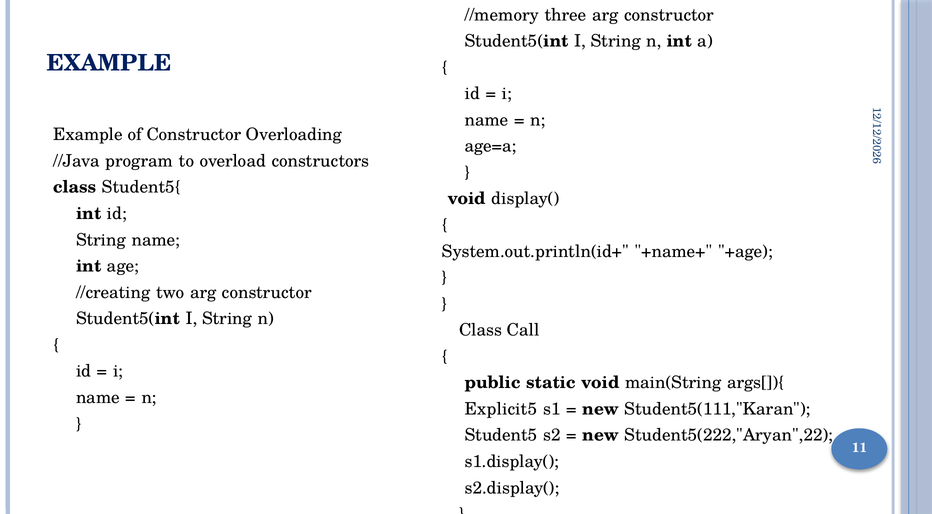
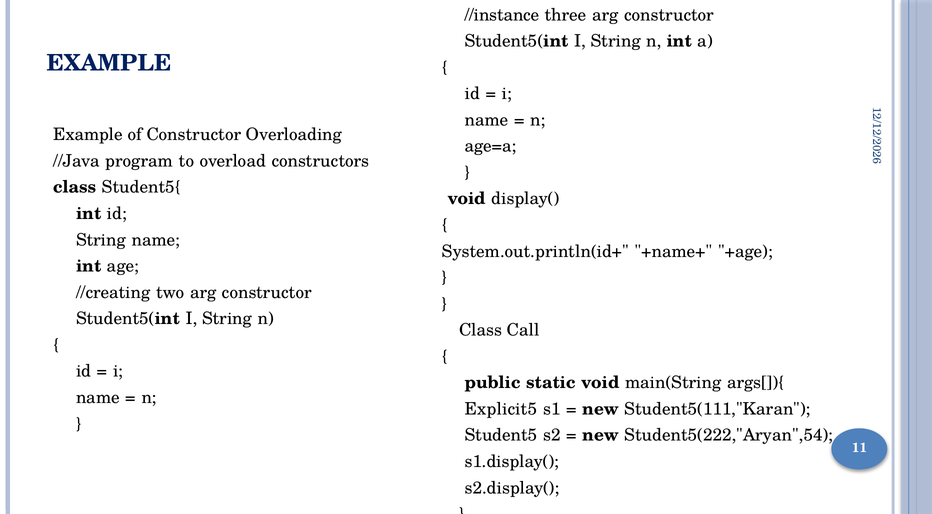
//memory: //memory -> //instance
Student5(222,"Aryan",22: Student5(222,"Aryan",22 -> Student5(222,"Aryan",54
